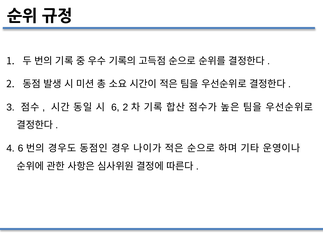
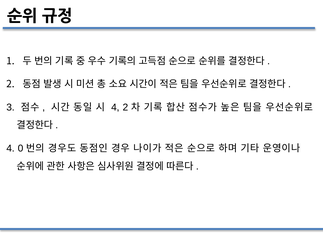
6 at (115, 107): 6 -> 4
4 6: 6 -> 0
